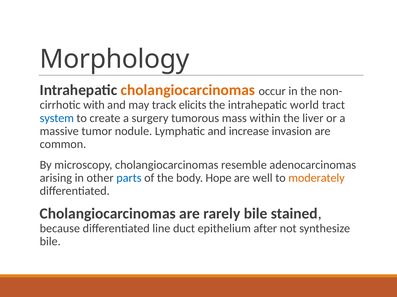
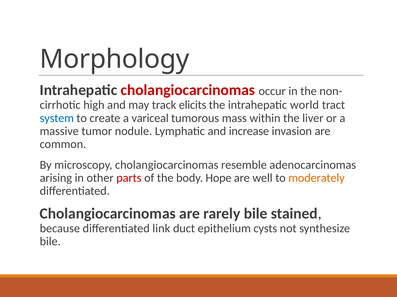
cholangiocarcinomas at (188, 90) colour: orange -> red
with: with -> high
surgery: surgery -> variceal
parts colour: blue -> red
line: line -> link
after: after -> cysts
